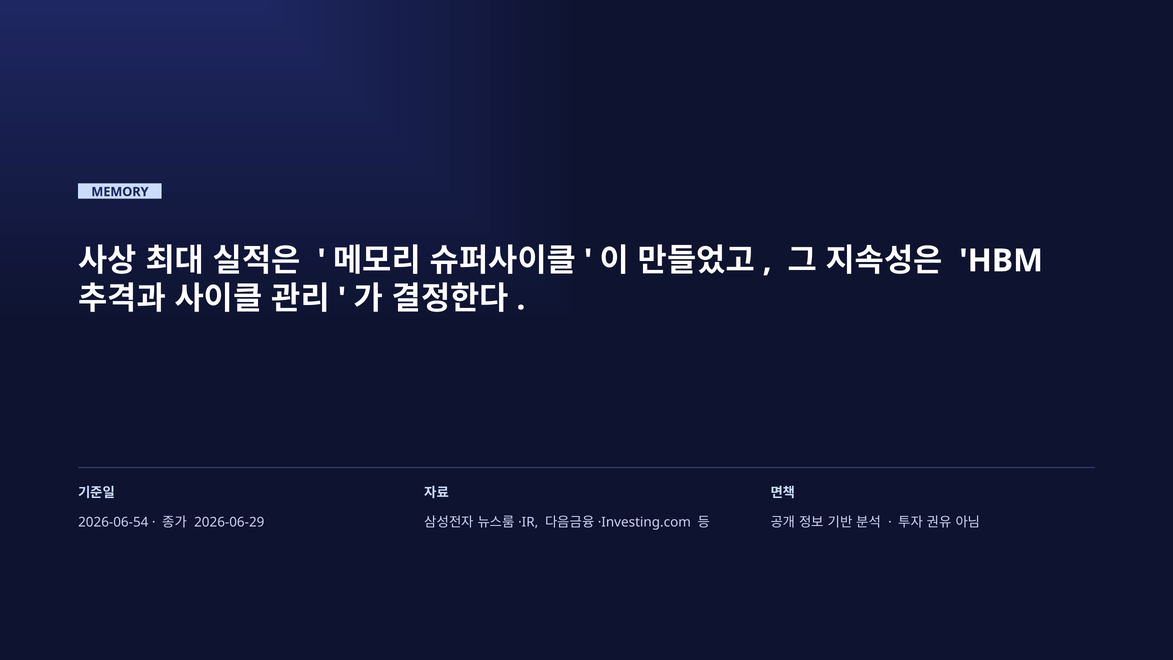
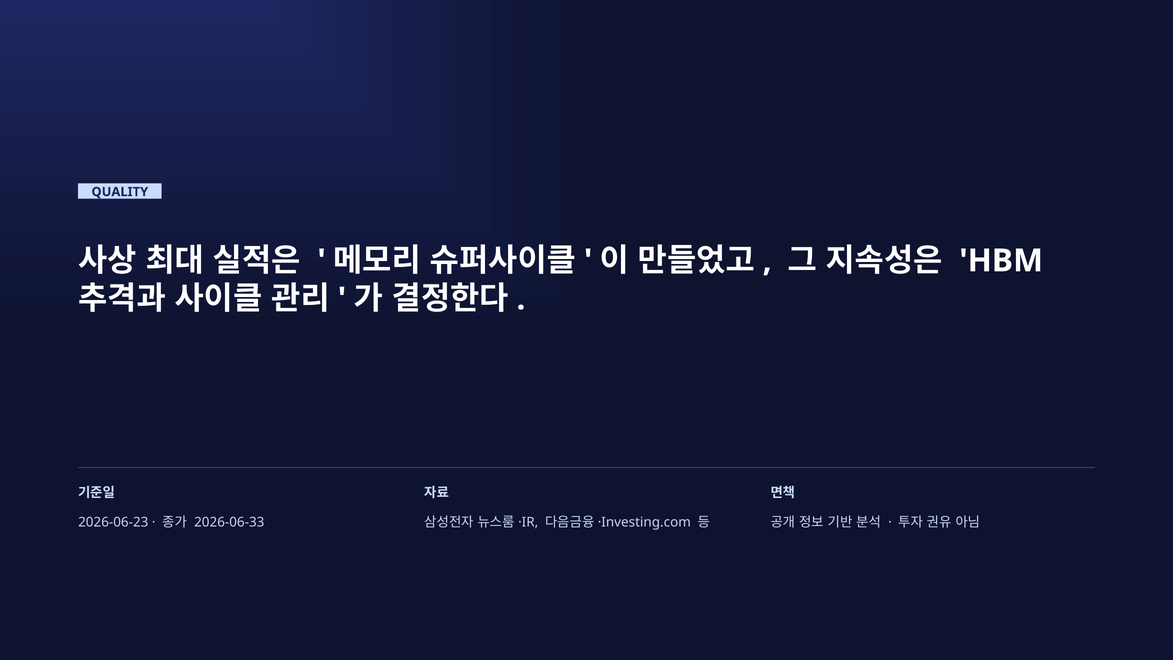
MEMORY: MEMORY -> QUALITY
2026-06-54: 2026-06-54 -> 2026-06-23
2026-06-29: 2026-06-29 -> 2026-06-33
